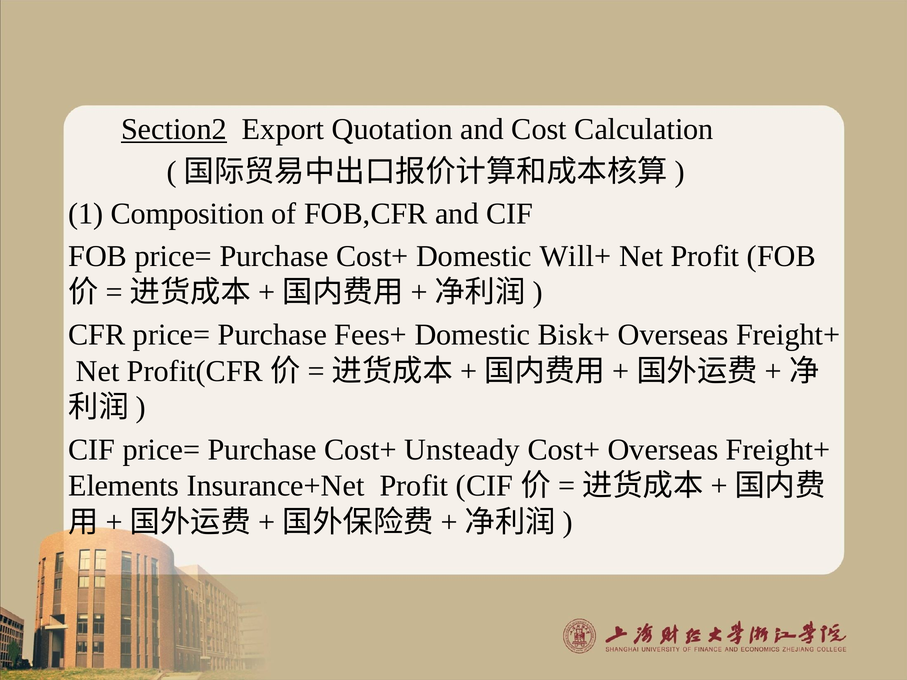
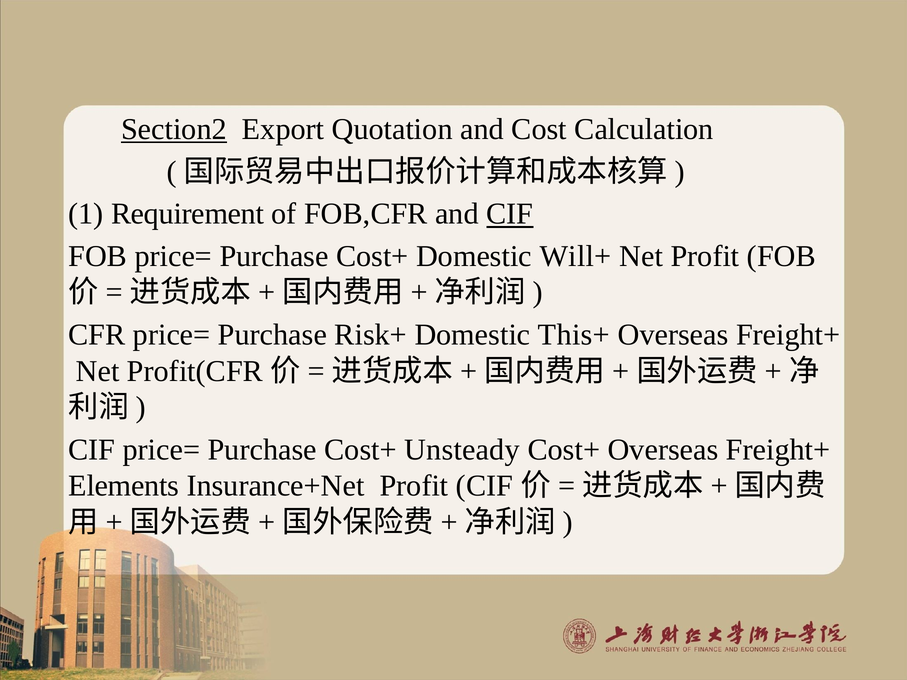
Composition: Composition -> Requirement
CIF at (510, 214) underline: none -> present
Fees+: Fees+ -> Risk+
Bisk+: Bisk+ -> This+
